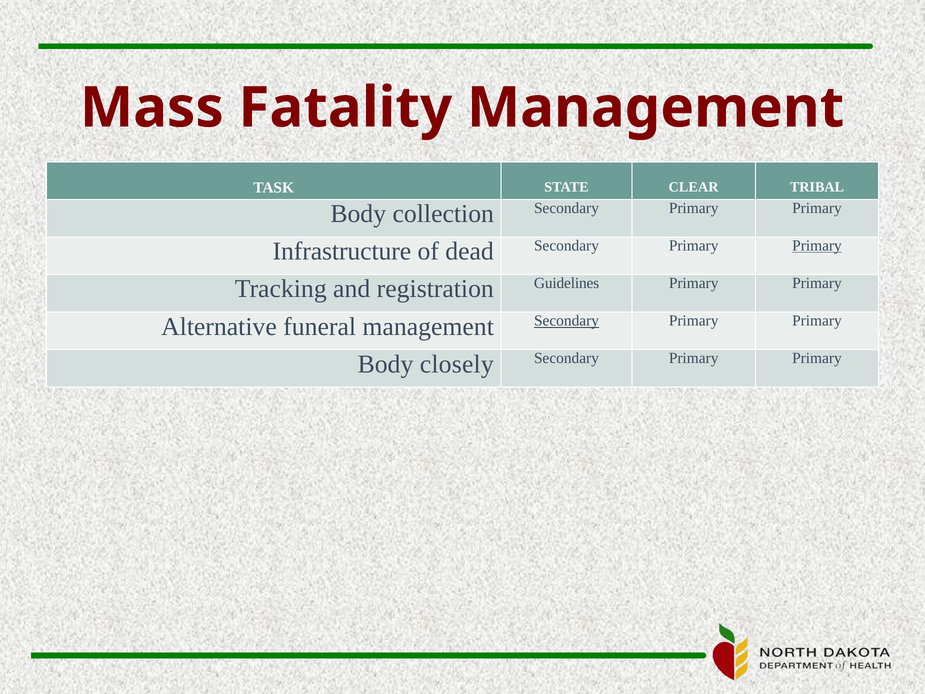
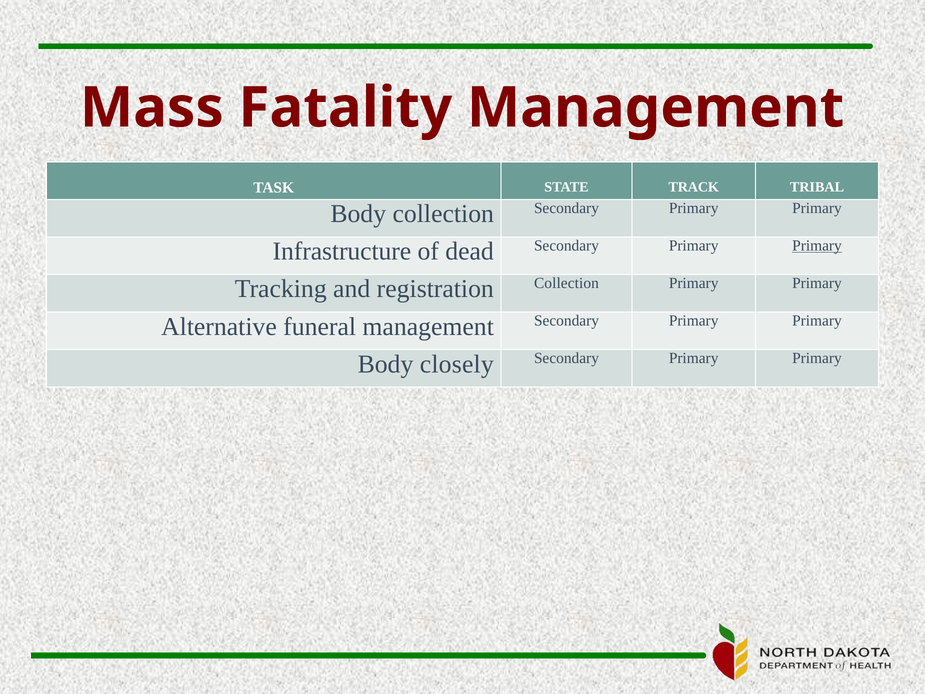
CLEAR: CLEAR -> TRACK
registration Guidelines: Guidelines -> Collection
Secondary at (566, 321) underline: present -> none
